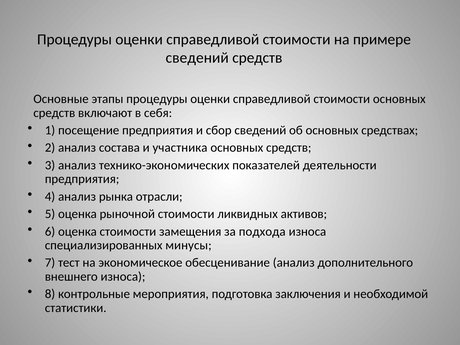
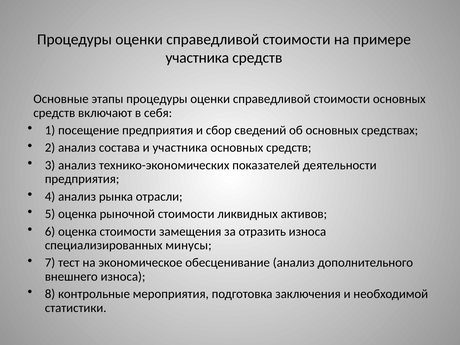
сведений at (197, 58): сведений -> участника
подхода: подхода -> отразить
